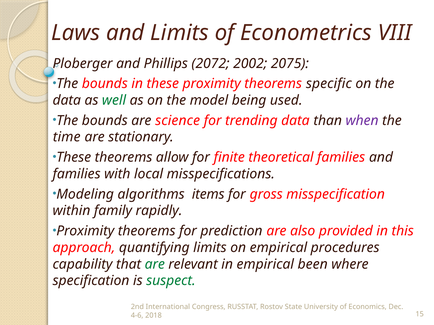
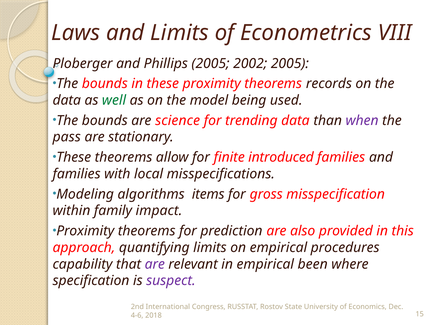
Phillips 2072: 2072 -> 2005
2002 2075: 2075 -> 2005
specific: specific -> records
time: time -> pass
theoretical: theoretical -> introduced
rapidly: rapidly -> impact
are at (155, 265) colour: green -> purple
suspect colour: green -> purple
